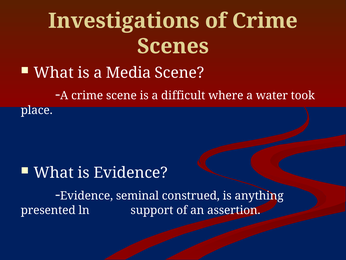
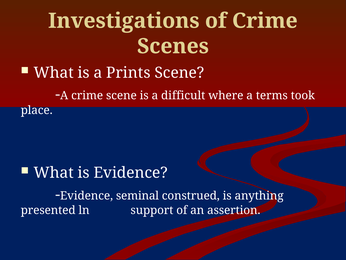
Media: Media -> Prints
water: water -> terms
